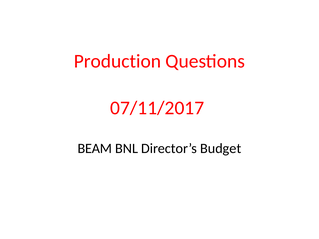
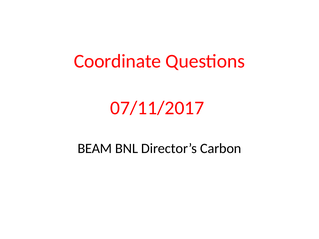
Production: Production -> Coordinate
Budget: Budget -> Carbon
